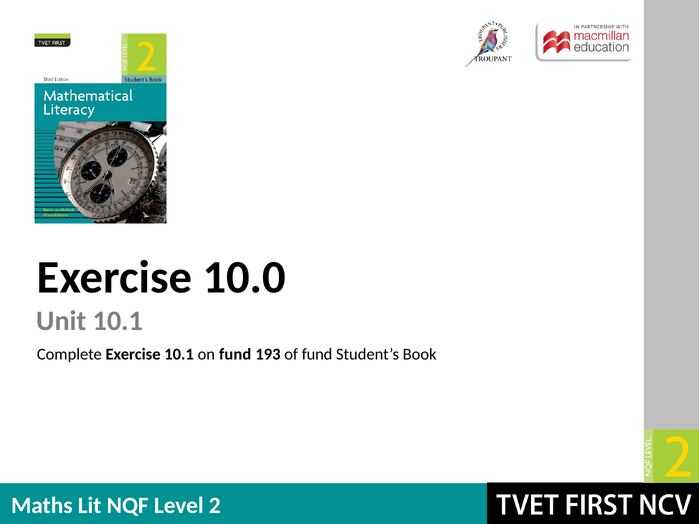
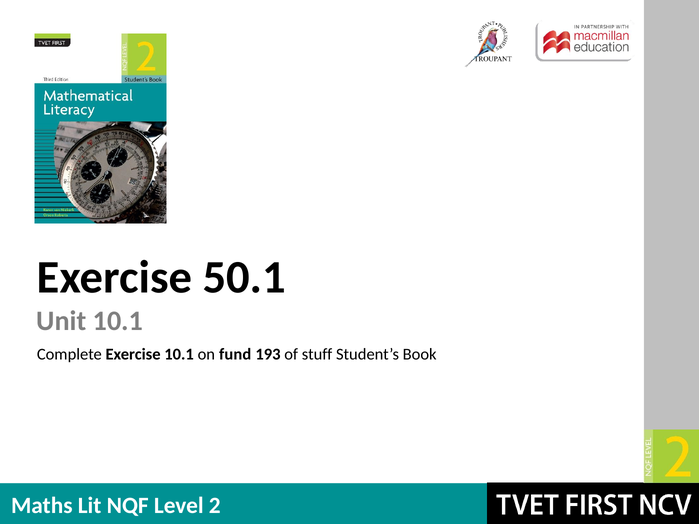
10.0: 10.0 -> 50.1
of fund: fund -> stuff
